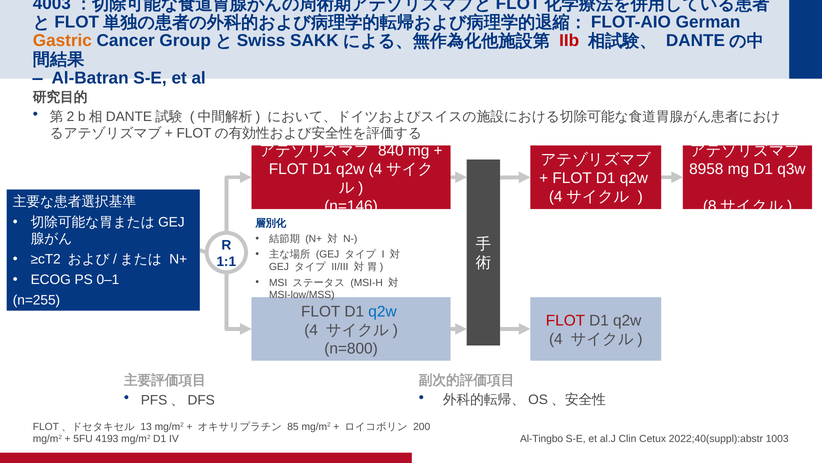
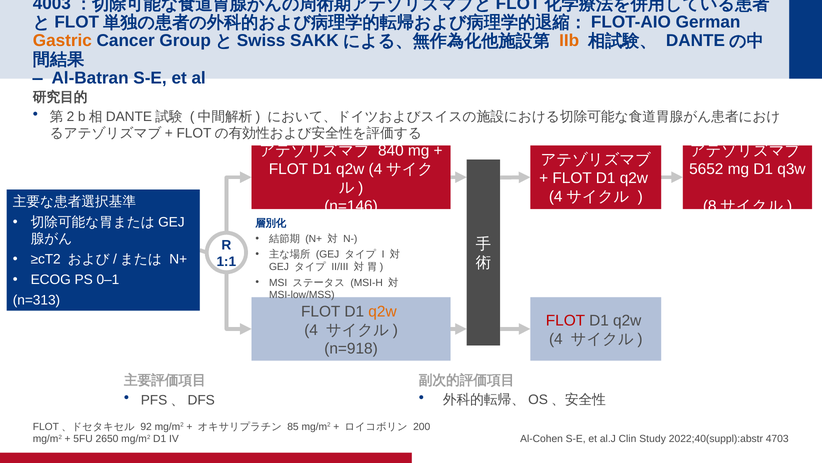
IIb colour: red -> orange
8958: 8958 -> 5652
n=255: n=255 -> n=313
q2w at (383, 311) colour: blue -> orange
n=800: n=800 -> n=918
13: 13 -> 92
4193: 4193 -> 2650
Al-Tingbo: Al-Tingbo -> Al-Cohen
Cetux: Cetux -> Study
1003: 1003 -> 4703
